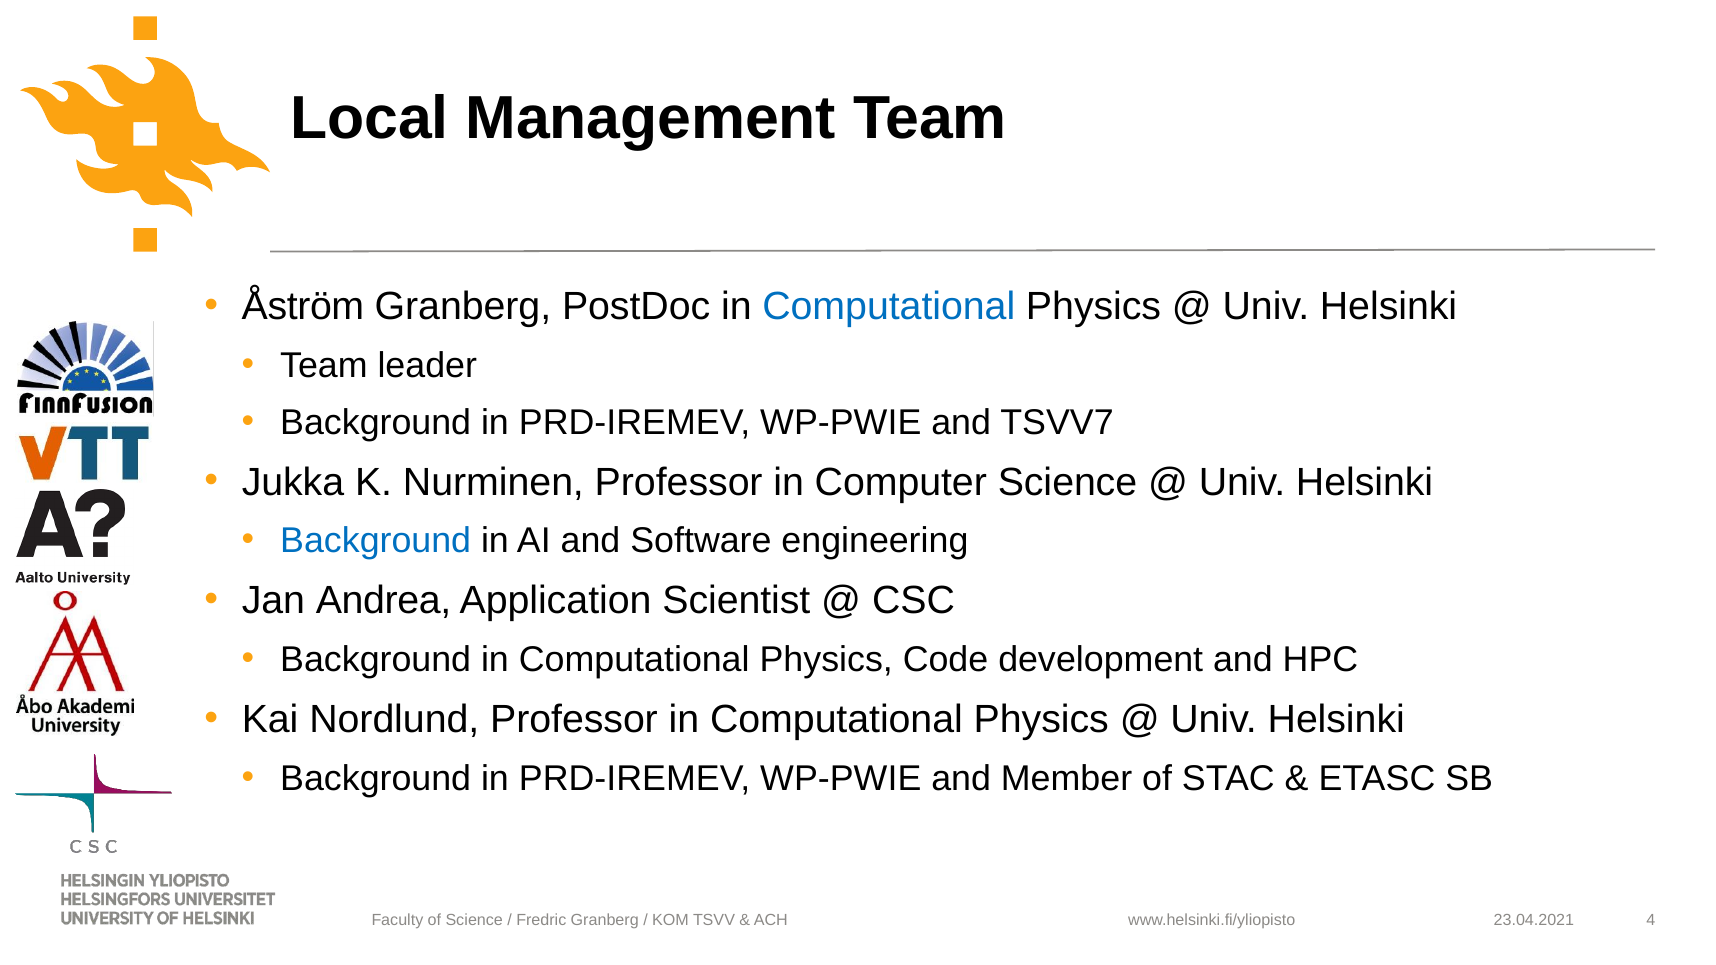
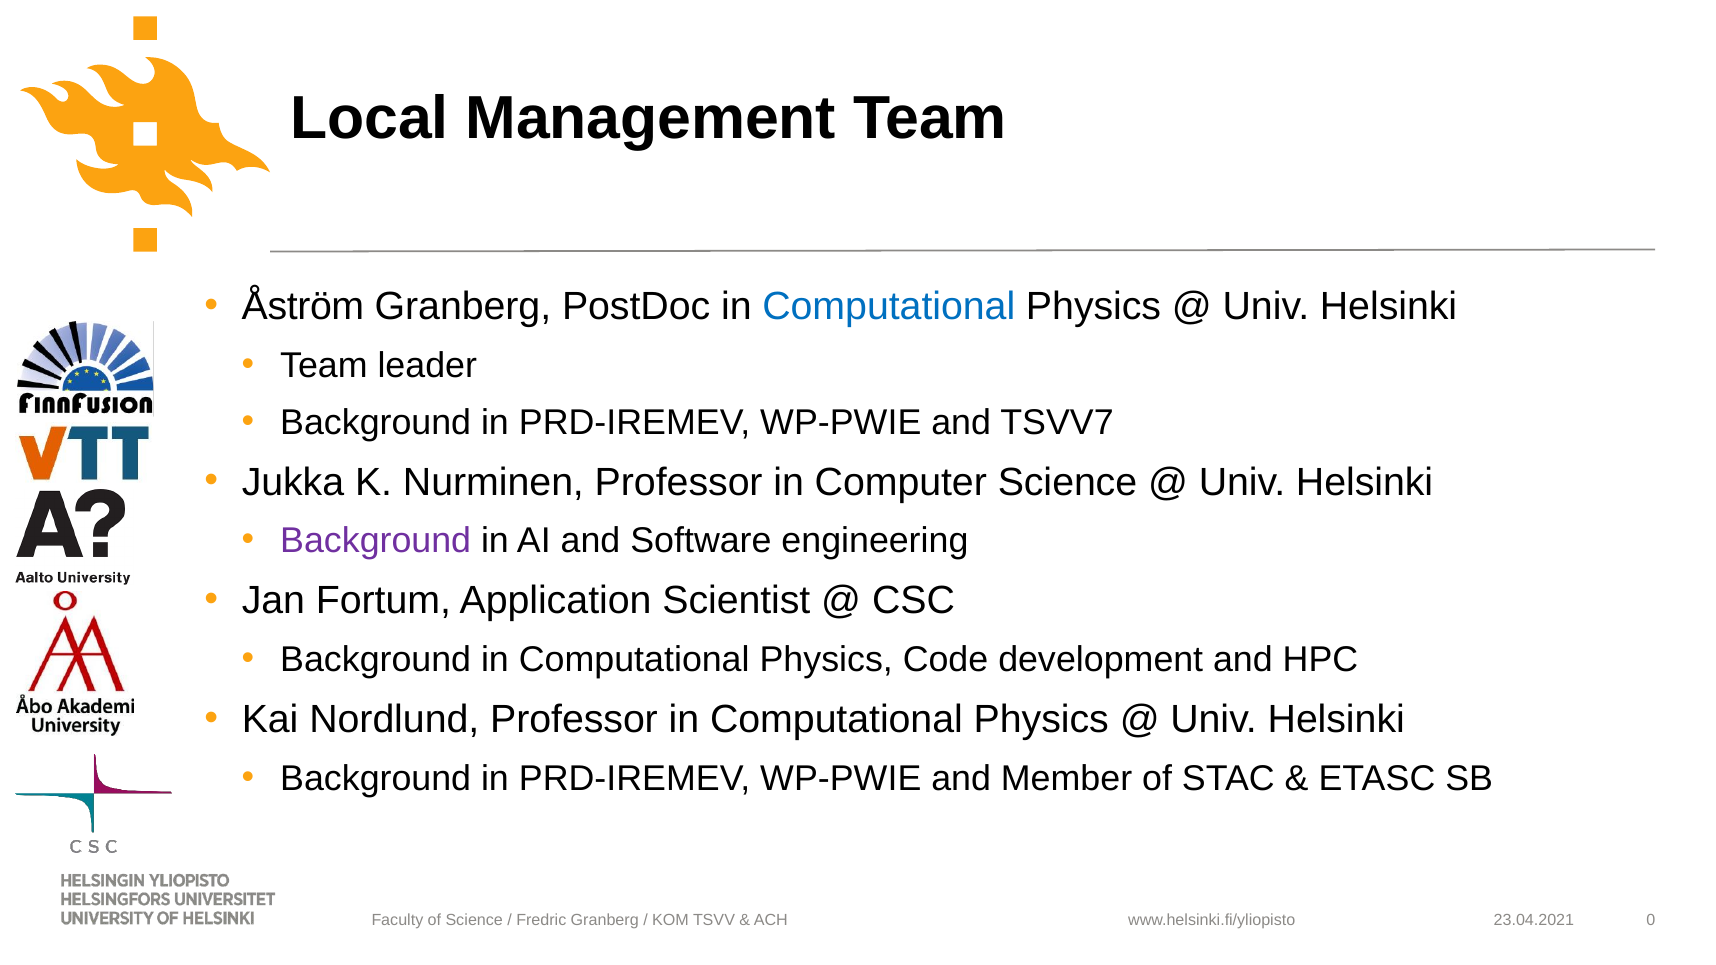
Background at (376, 541) colour: blue -> purple
Andrea: Andrea -> Fortum
4: 4 -> 0
